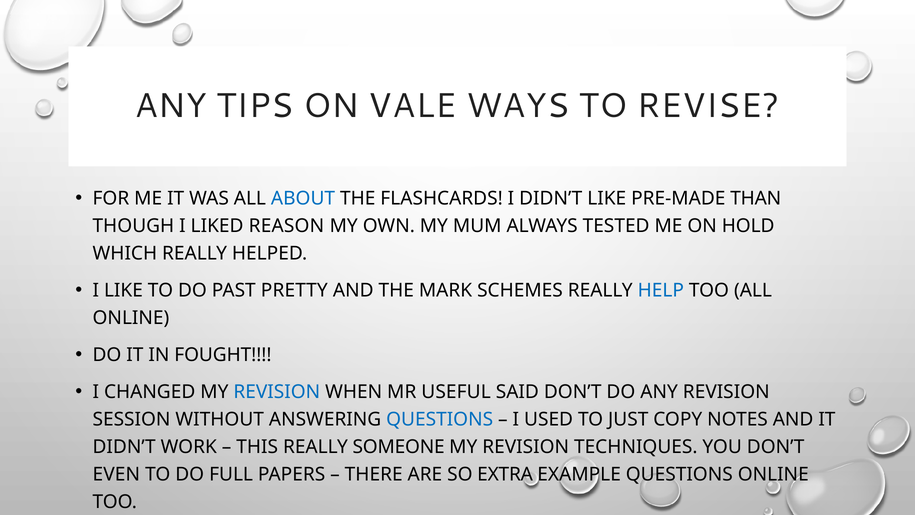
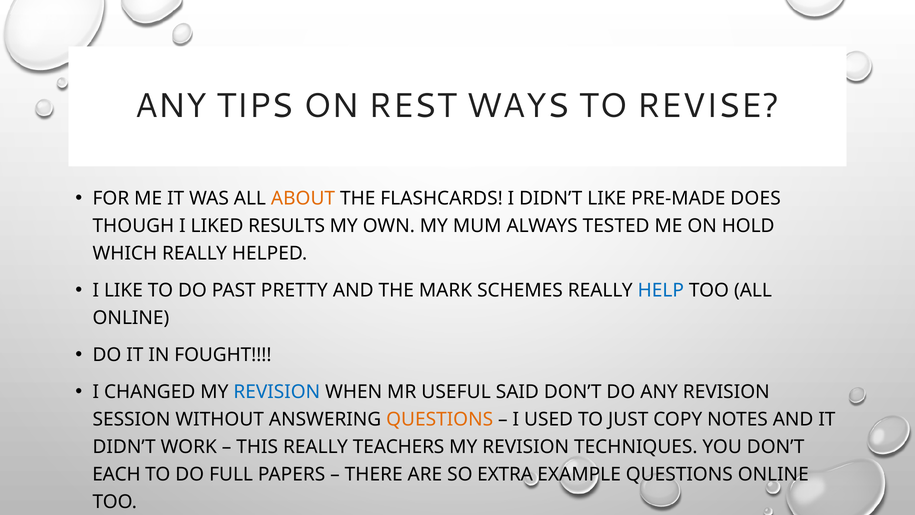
VALE: VALE -> REST
ABOUT colour: blue -> orange
THAN: THAN -> DOES
REASON: REASON -> RESULTS
QUESTIONS at (440, 419) colour: blue -> orange
SOMEONE: SOMEONE -> TEACHERS
EVEN: EVEN -> EACH
